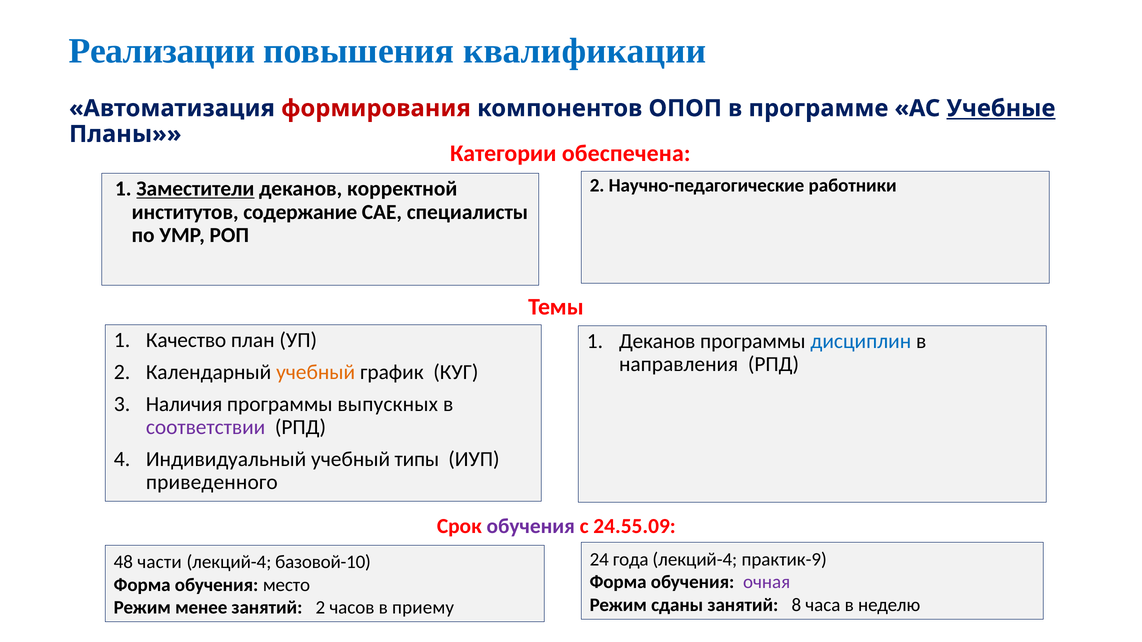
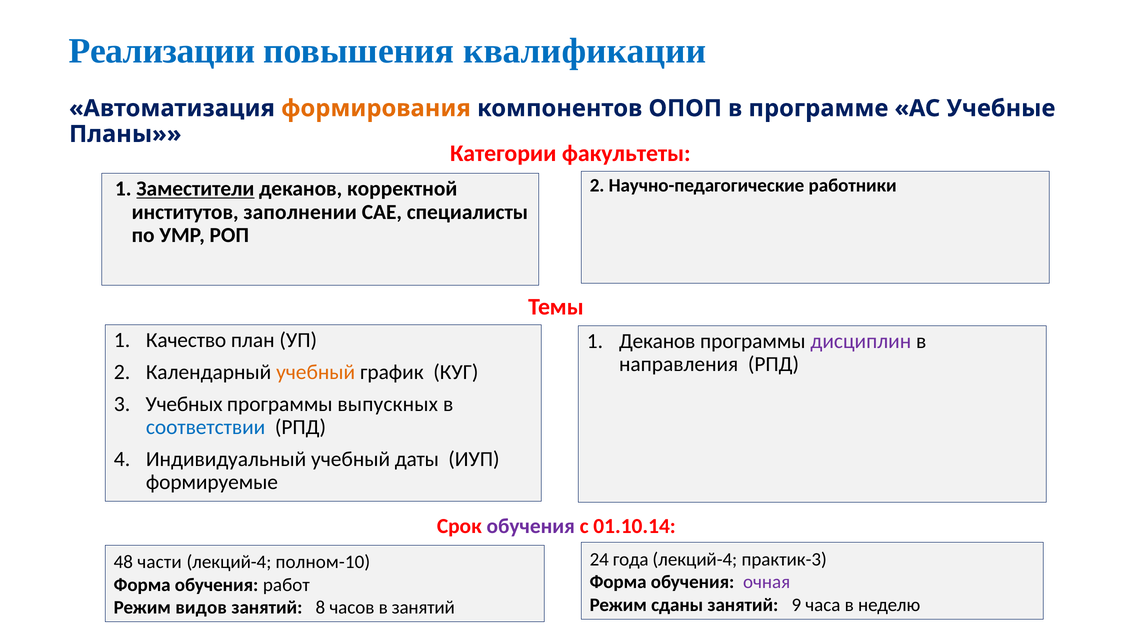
формирования colour: red -> orange
Учебные underline: present -> none
обеспечена: обеспечена -> факультеты
содержание: содержание -> заполнении
дисциплин colour: blue -> purple
Наличия: Наличия -> Учебных
соответствии colour: purple -> blue
типы: типы -> даты
приведенного: приведенного -> формируемые
24.55.09: 24.55.09 -> 01.10.14
практик-9: практик-9 -> практик-3
базовой-10: базовой-10 -> полном-10
место: место -> работ
8: 8 -> 9
менее: менее -> видов
занятий 2: 2 -> 8
в приему: приему -> занятий
